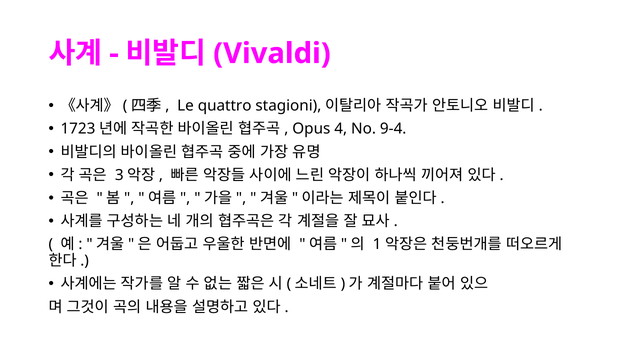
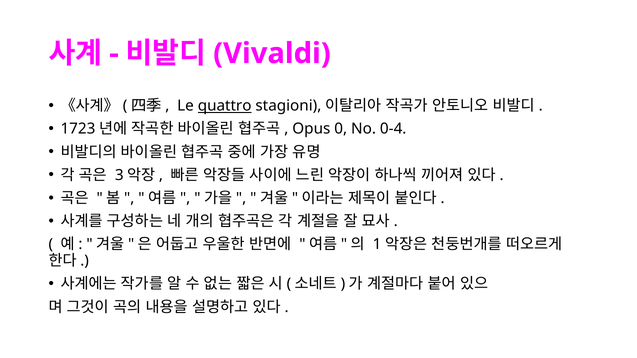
quattro underline: none -> present
4: 4 -> 0
9-4: 9-4 -> 0-4
